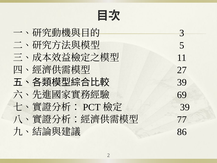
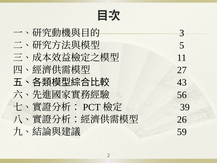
39 at (182, 82): 39 -> 43
69: 69 -> 56
77: 77 -> 26
86: 86 -> 59
